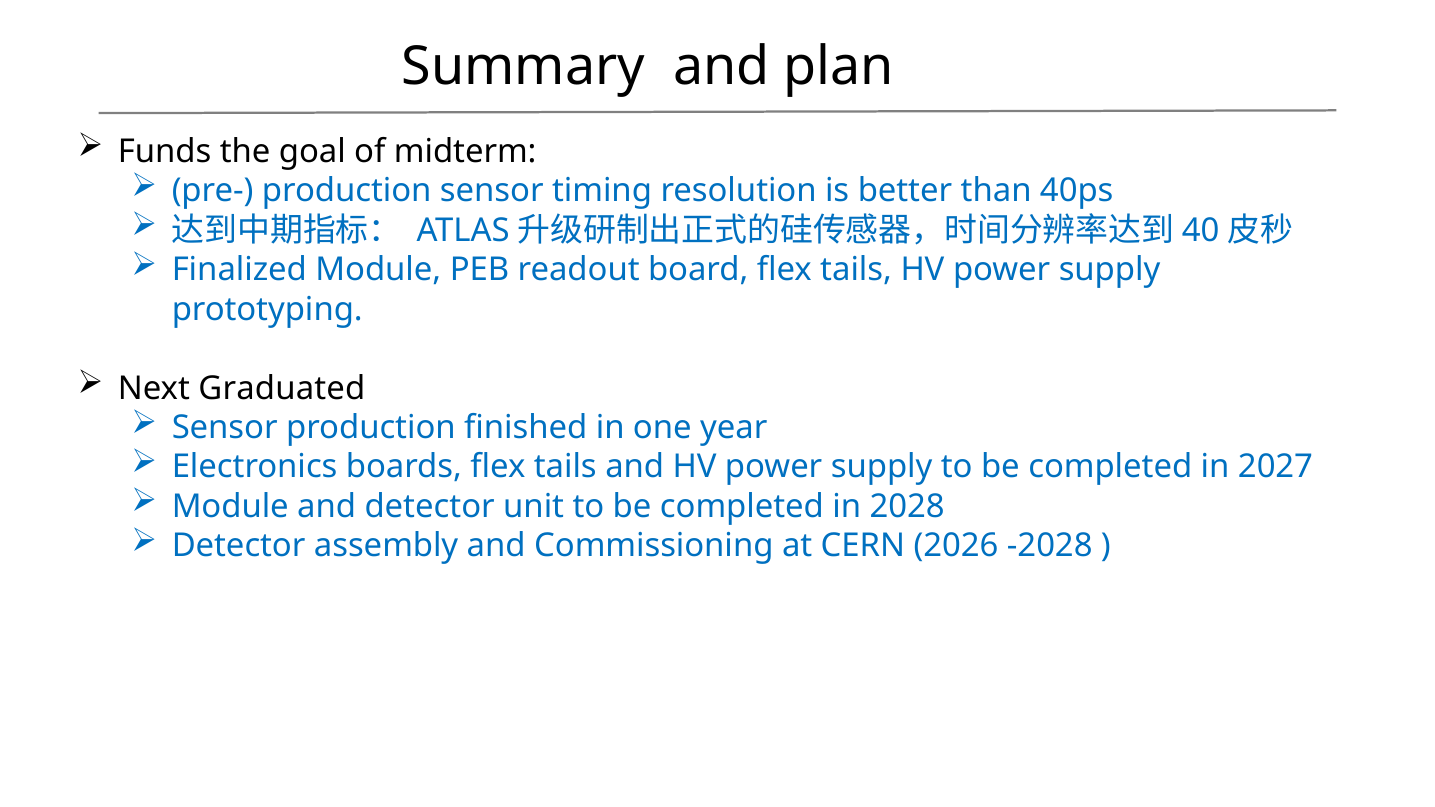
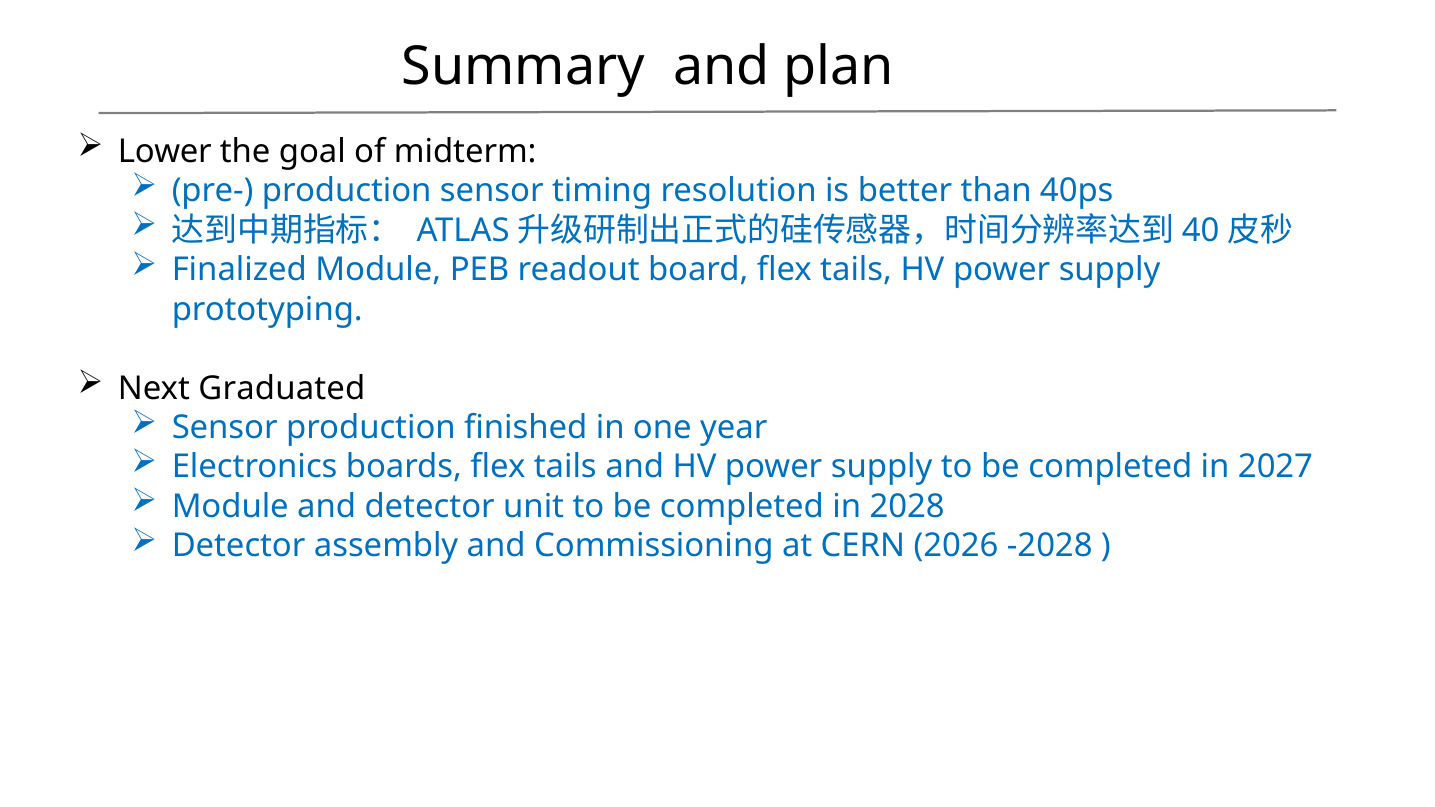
Funds: Funds -> Lower
